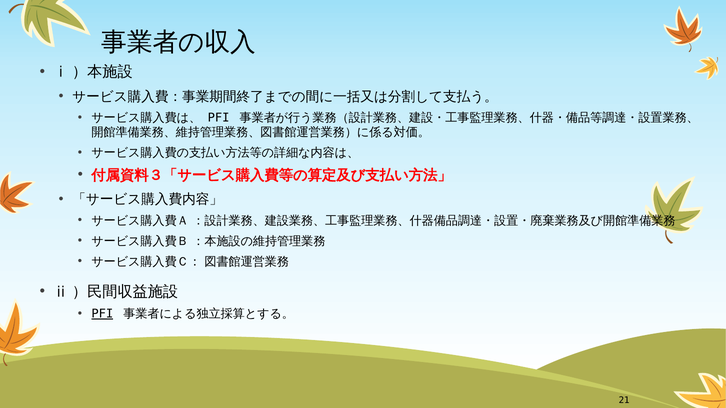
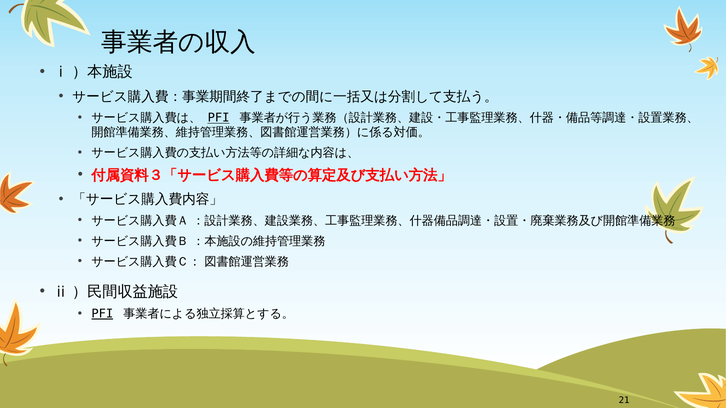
PFI at (219, 118) underline: none -> present
